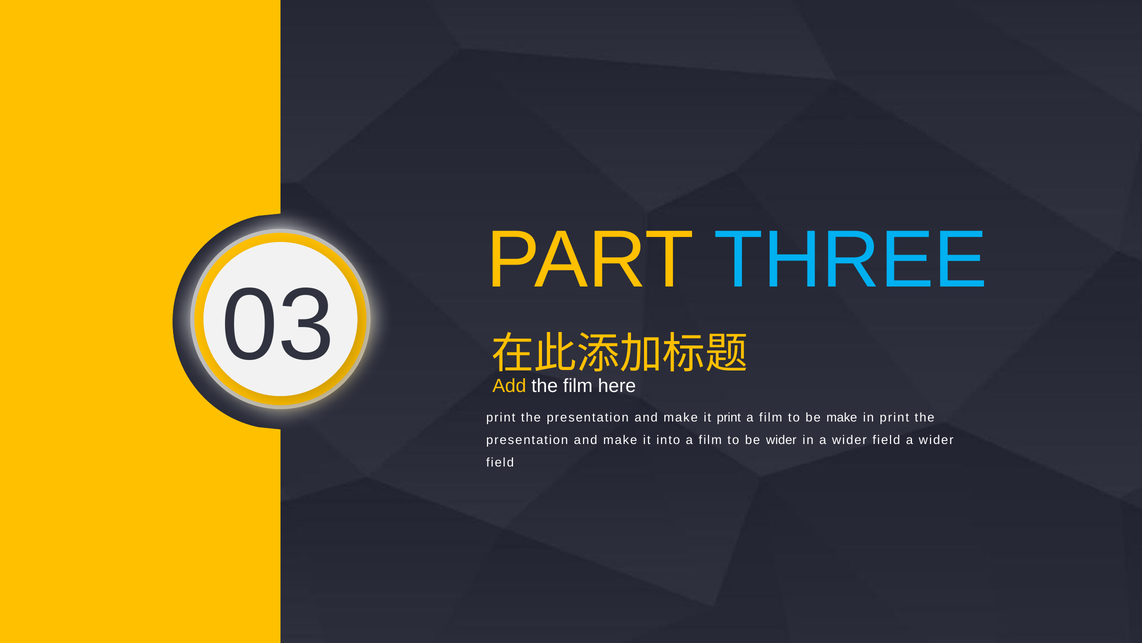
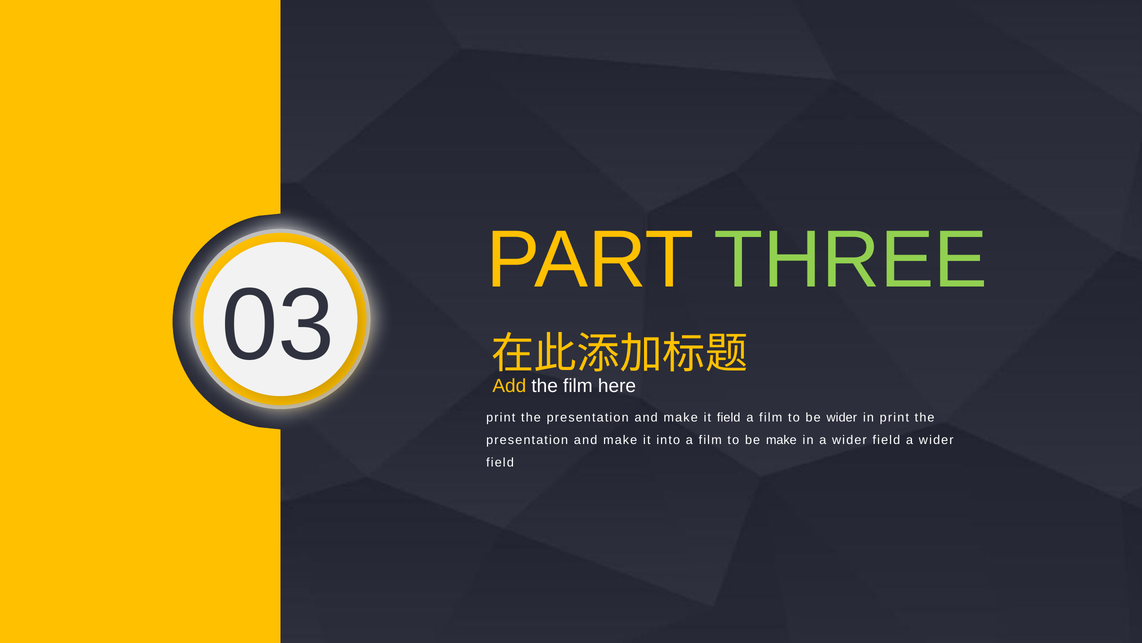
THREE colour: light blue -> light green
it print: print -> field
be make: make -> wider
be wider: wider -> make
